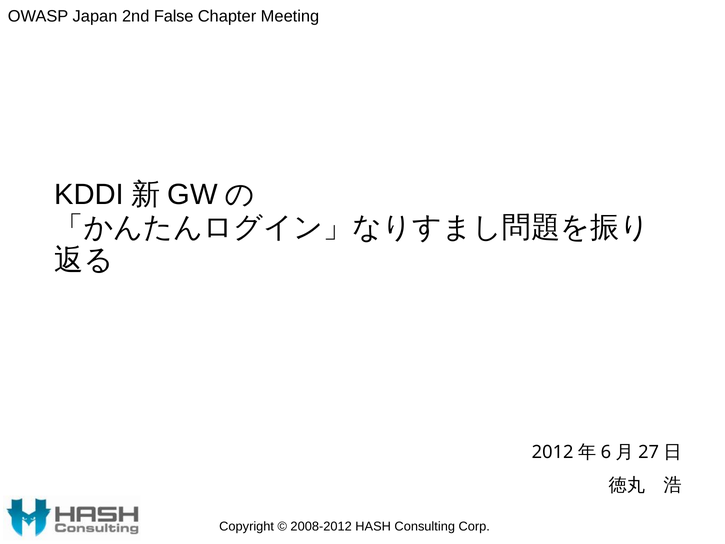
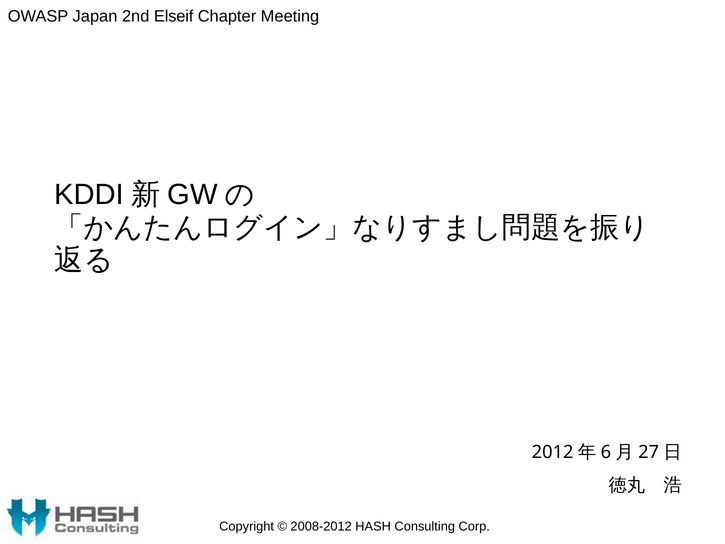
False: False -> Elseif
